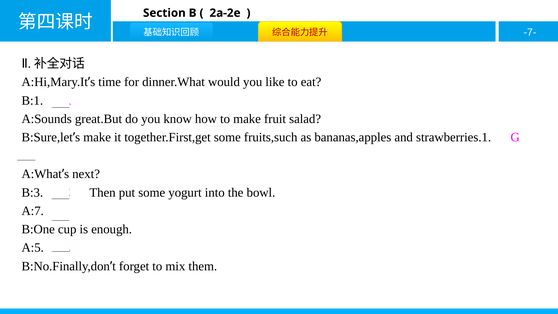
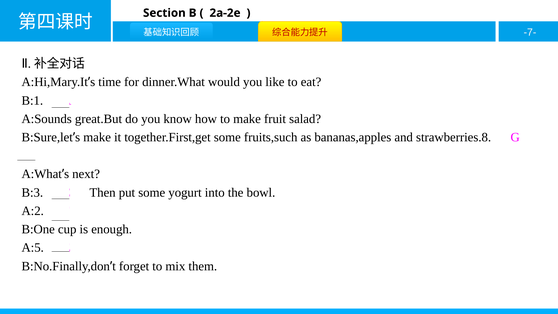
strawberries.1: strawberries.1 -> strawberries.8
A:7: A:7 -> A:2
